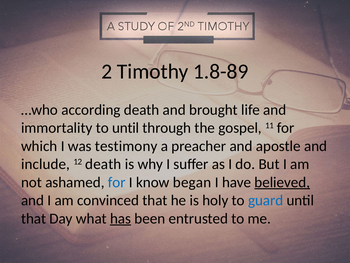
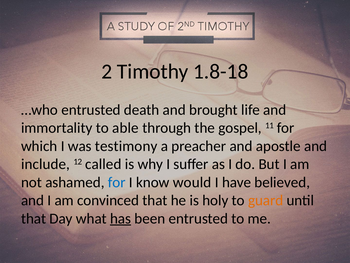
1.8-89: 1.8-89 -> 1.8-18
…who according: according -> entrusted
to until: until -> able
12 death: death -> called
began: began -> would
believed underline: present -> none
guard colour: blue -> orange
